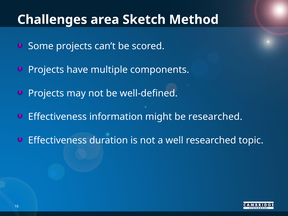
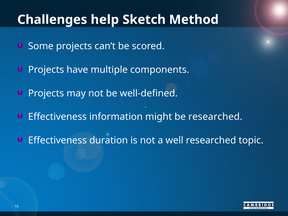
area: area -> help
